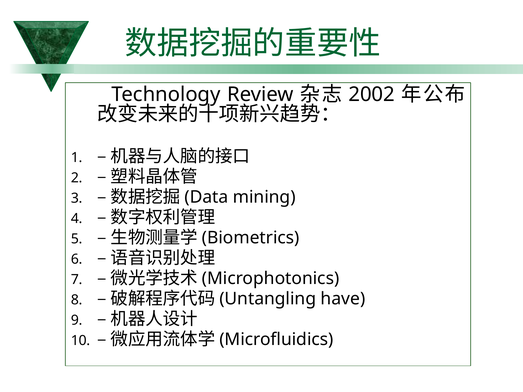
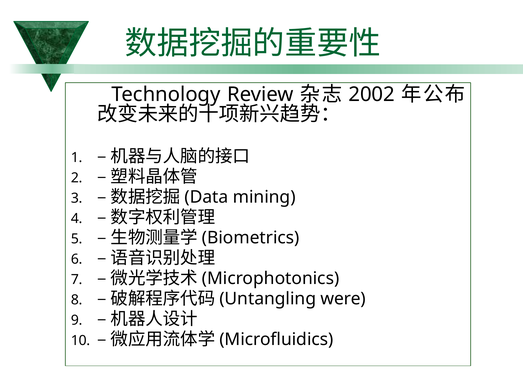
have: have -> were
